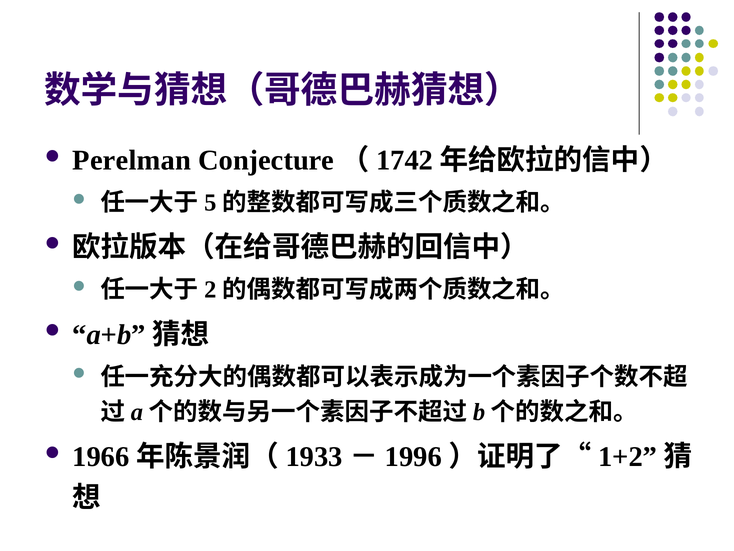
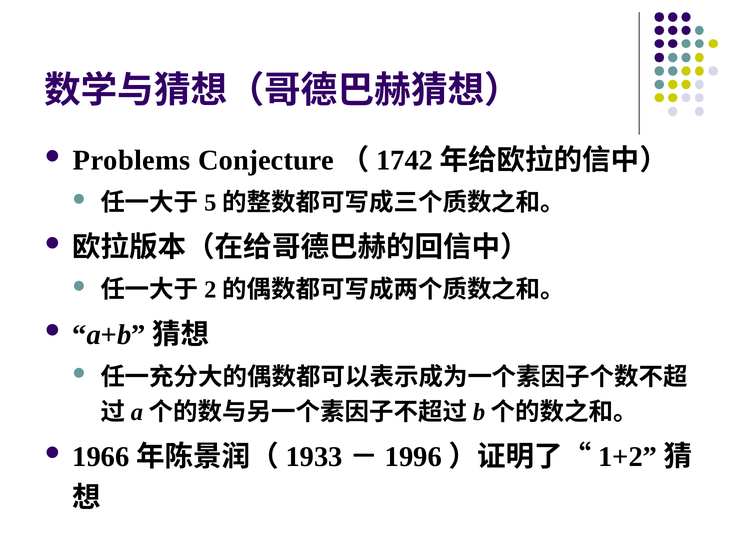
Perelman: Perelman -> Problems
